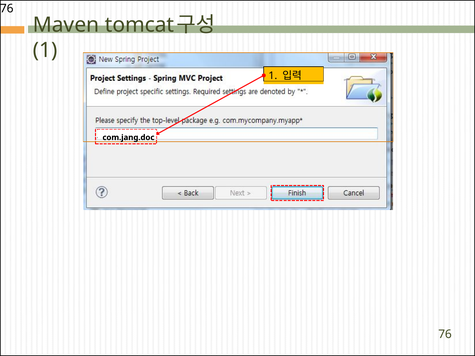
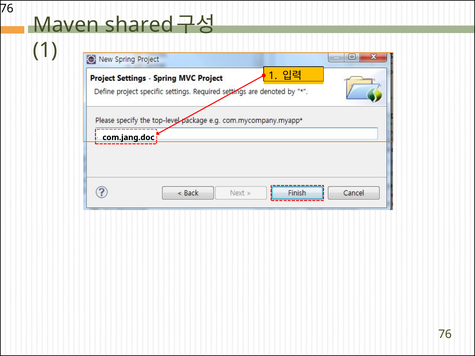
tomcat: tomcat -> shared
